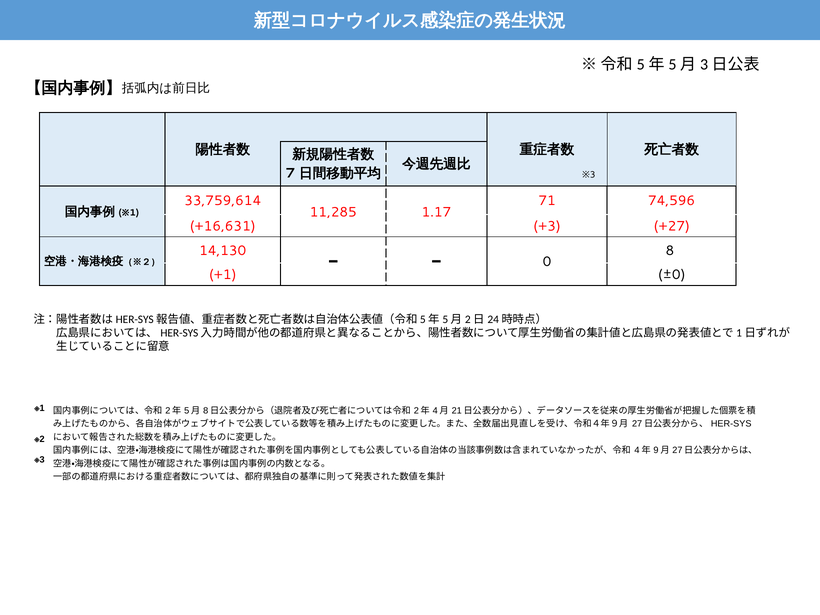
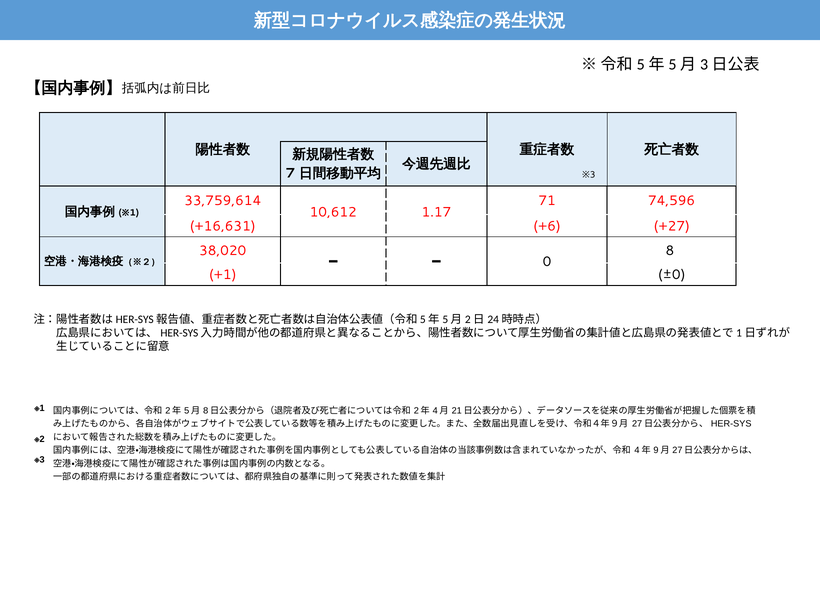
11,285: 11,285 -> 10,612
+3: +3 -> +6
14,130: 14,130 -> 38,020
